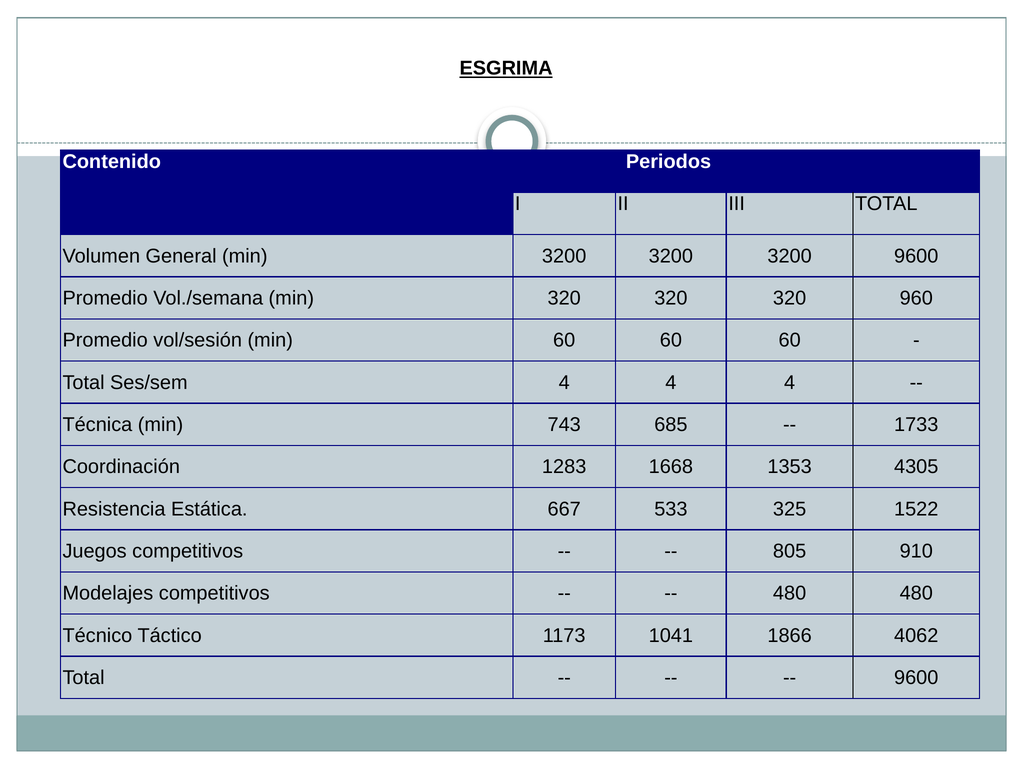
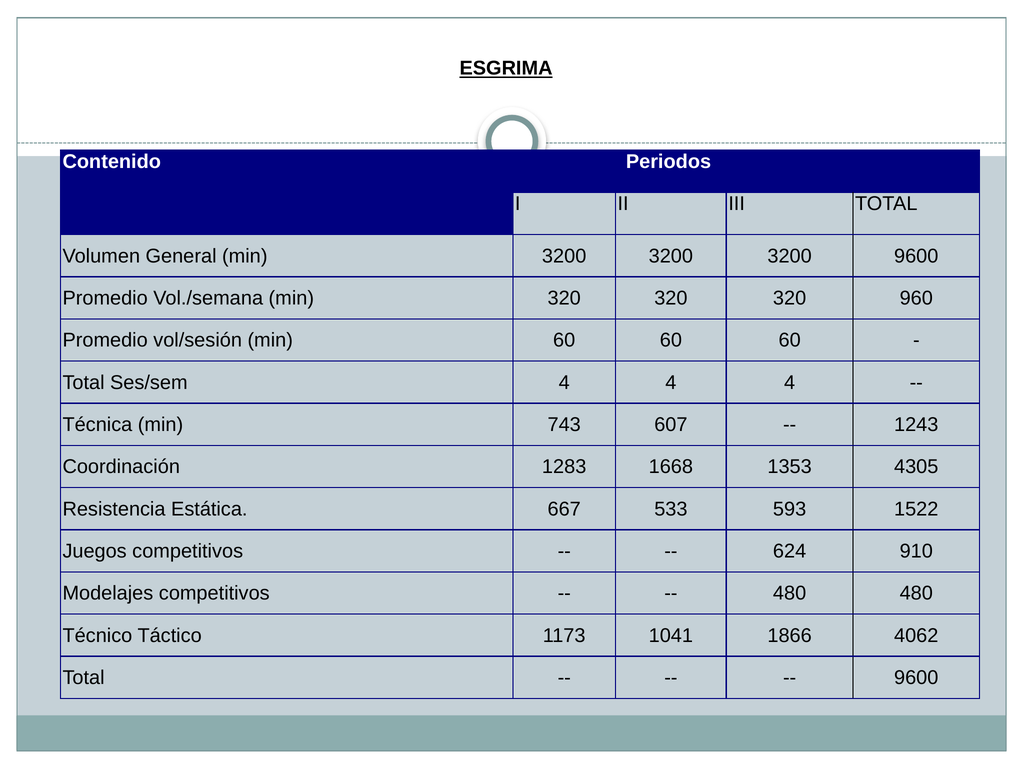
685: 685 -> 607
1733: 1733 -> 1243
325: 325 -> 593
805: 805 -> 624
